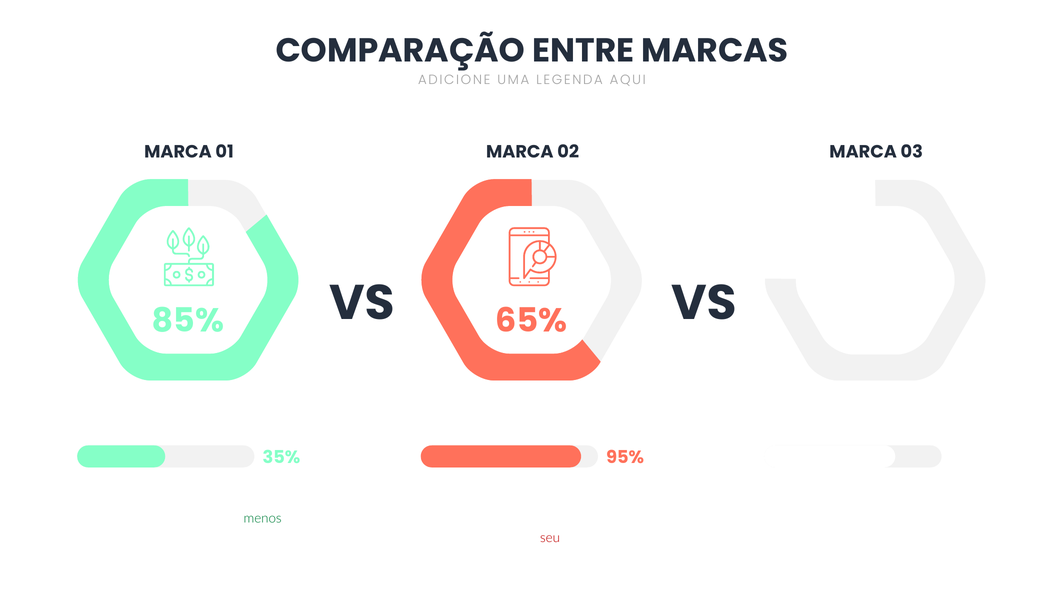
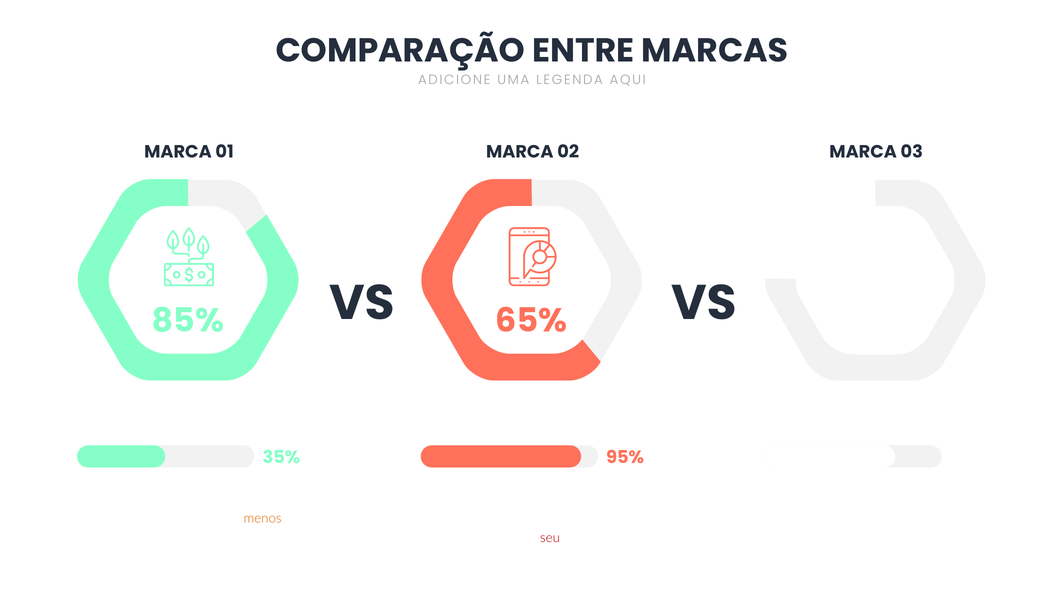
menos at (263, 518) colour: green -> orange
